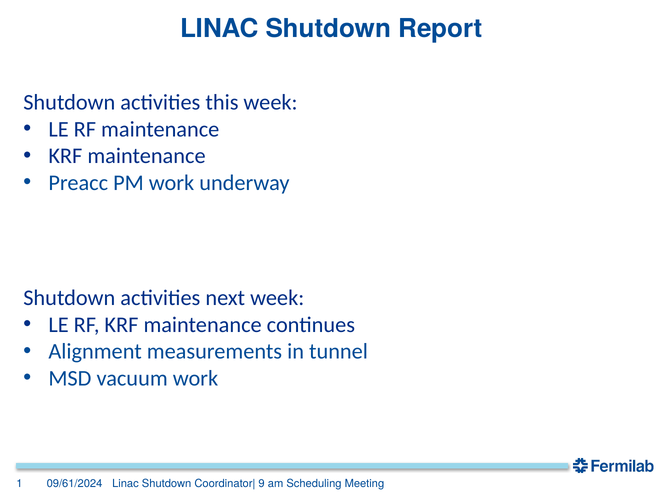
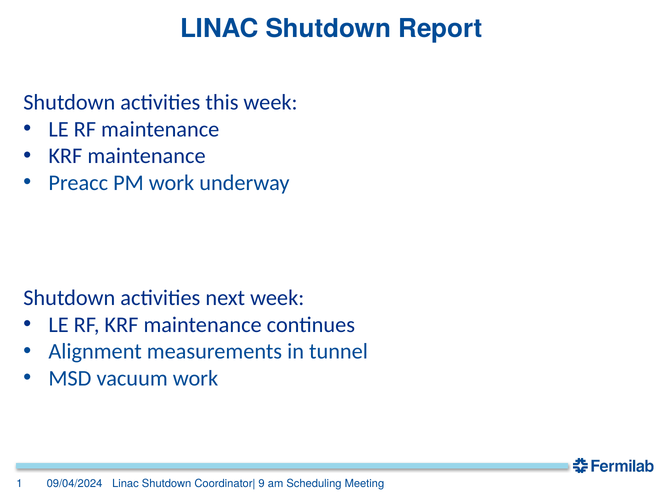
09/61/2024: 09/61/2024 -> 09/04/2024
